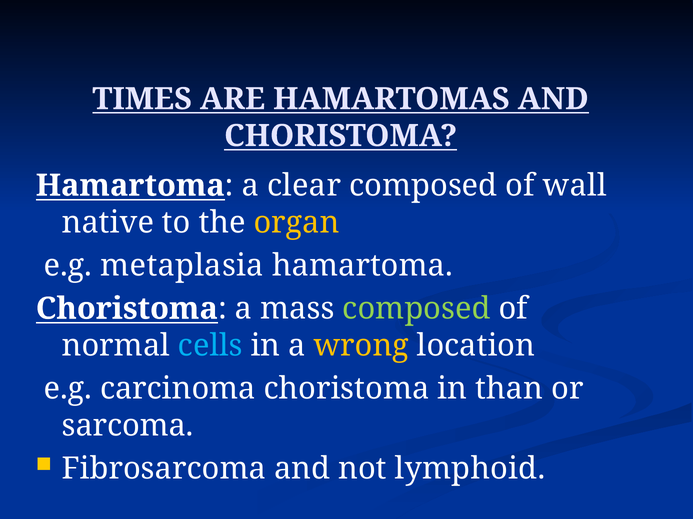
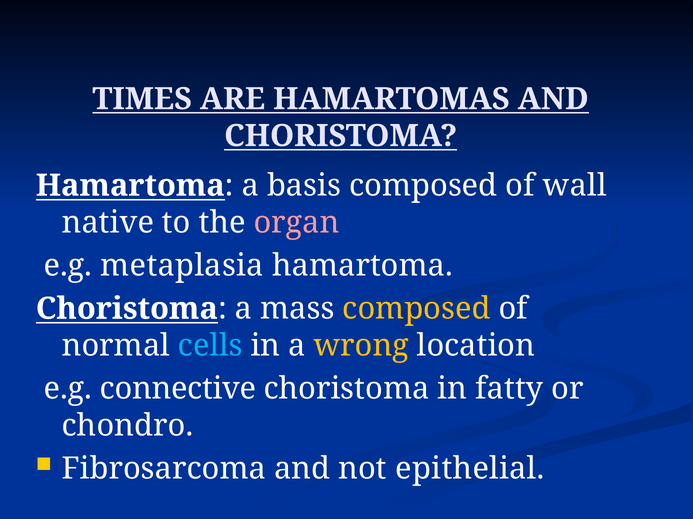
clear: clear -> basis
organ colour: yellow -> pink
composed at (417, 309) colour: light green -> yellow
carcinoma: carcinoma -> connective
than: than -> fatty
sarcoma: sarcoma -> chondro
lymphoid: lymphoid -> epithelial
